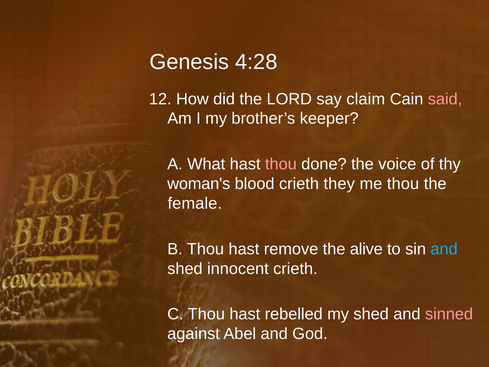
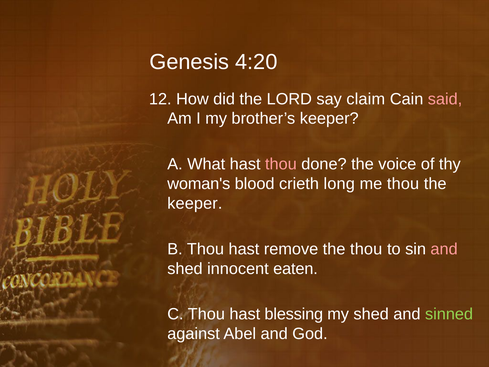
4:28: 4:28 -> 4:20
they: they -> long
female at (195, 203): female -> keeper
the alive: alive -> thou
and at (444, 249) colour: light blue -> pink
innocent crieth: crieth -> eaten
rebelled: rebelled -> blessing
sinned colour: pink -> light green
